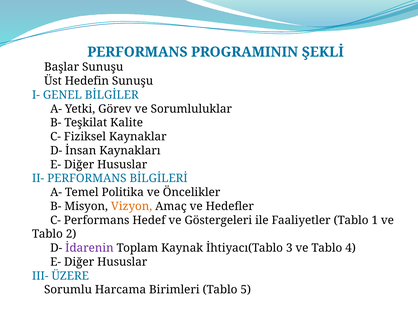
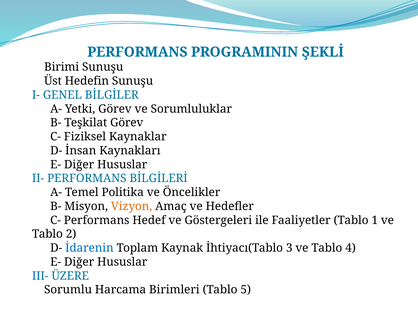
Başlar: Başlar -> Birimi
Teşkilat Kalite: Kalite -> Görev
İdarenin colour: purple -> blue
